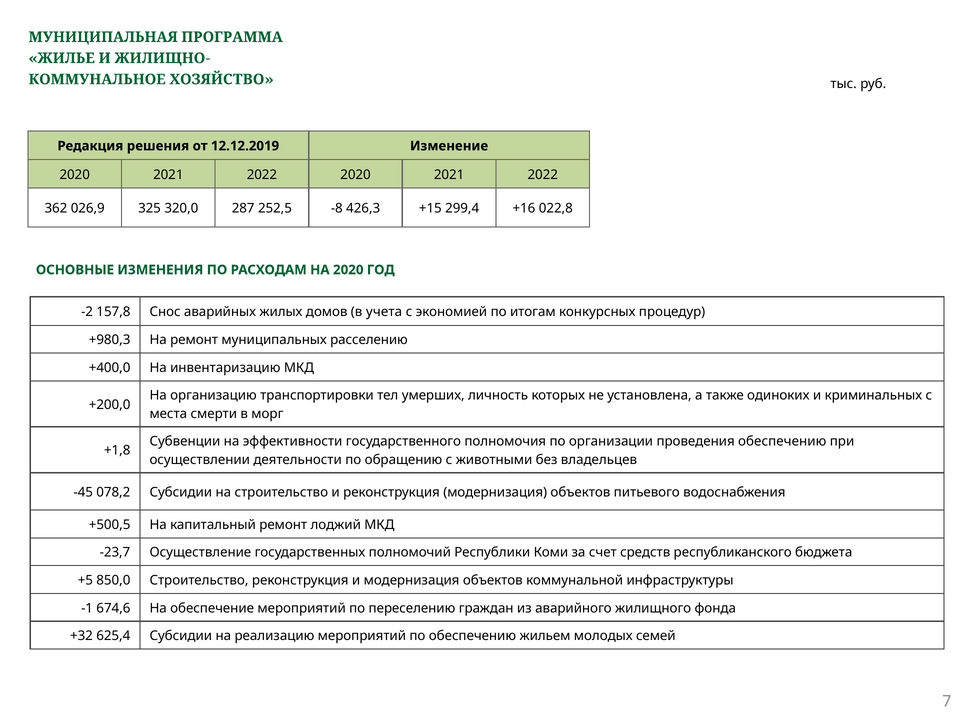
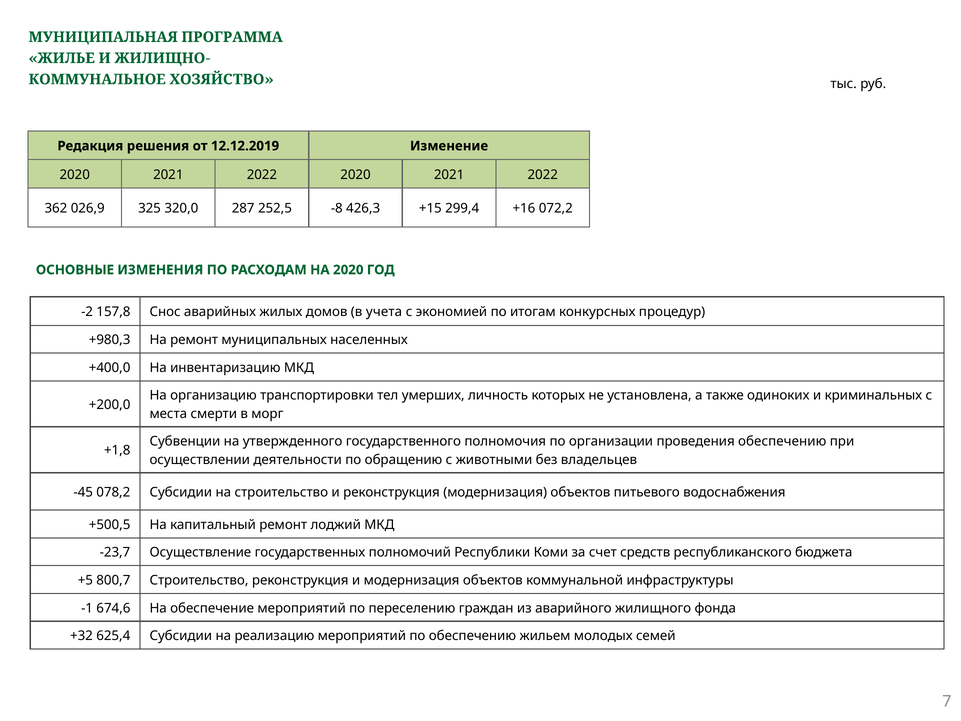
022,8: 022,8 -> 072,2
расселению: расселению -> населенных
эффективности: эффективности -> утвержденного
850,0: 850,0 -> 800,7
